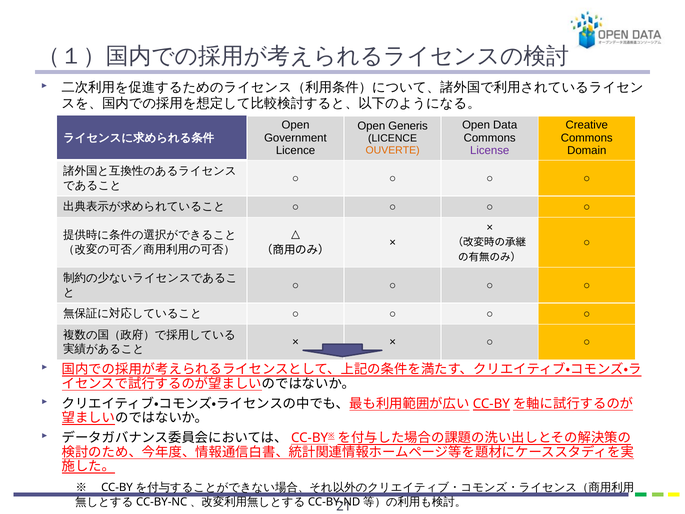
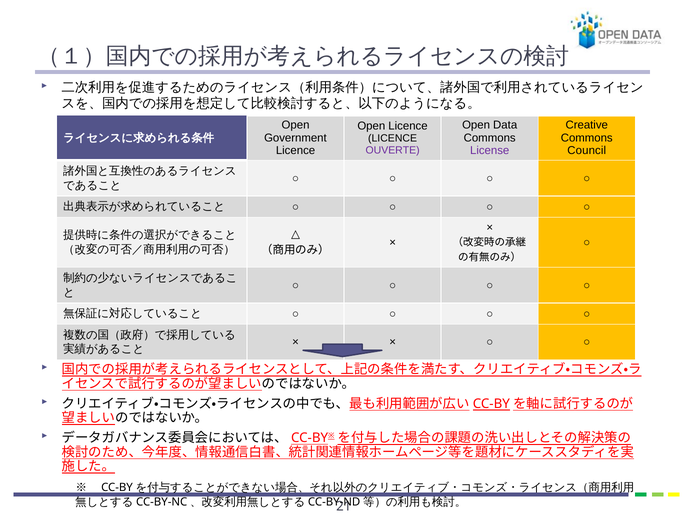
Open Generis: Generis -> Licence
OUVERTE colour: orange -> purple
Domain: Domain -> Council
